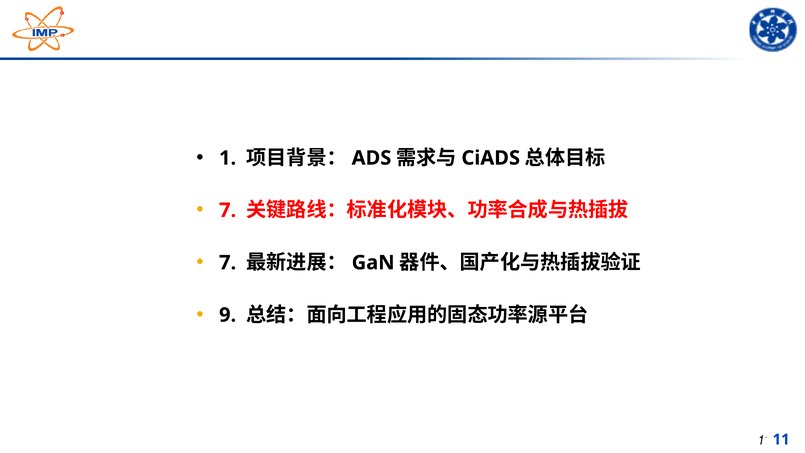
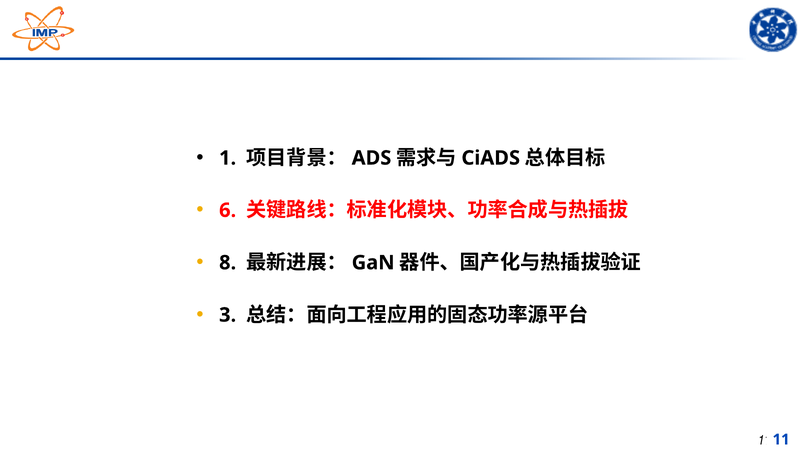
7 at (228, 210): 7 -> 6
7 at (228, 263): 7 -> 8
9: 9 -> 3
